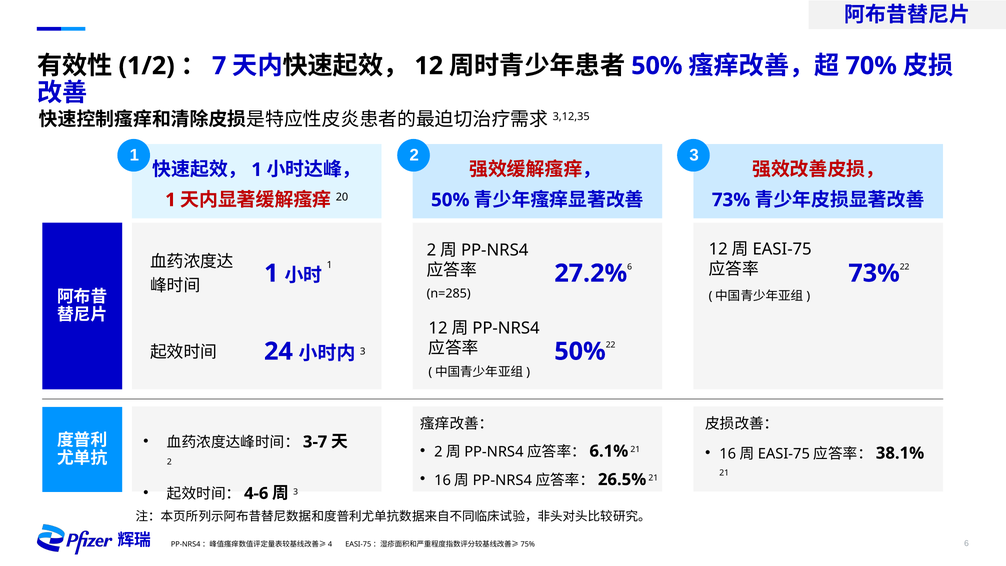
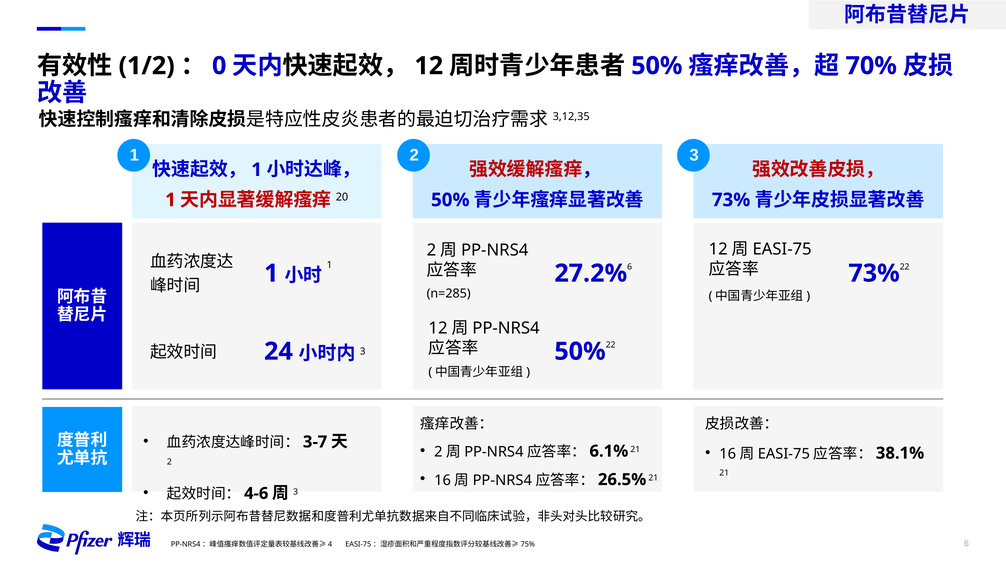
7: 7 -> 0
